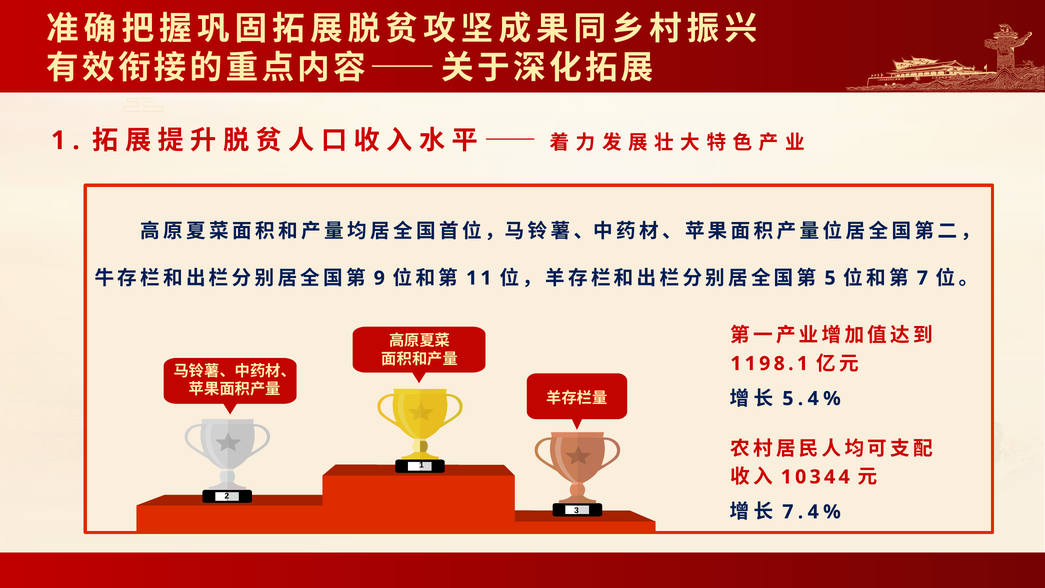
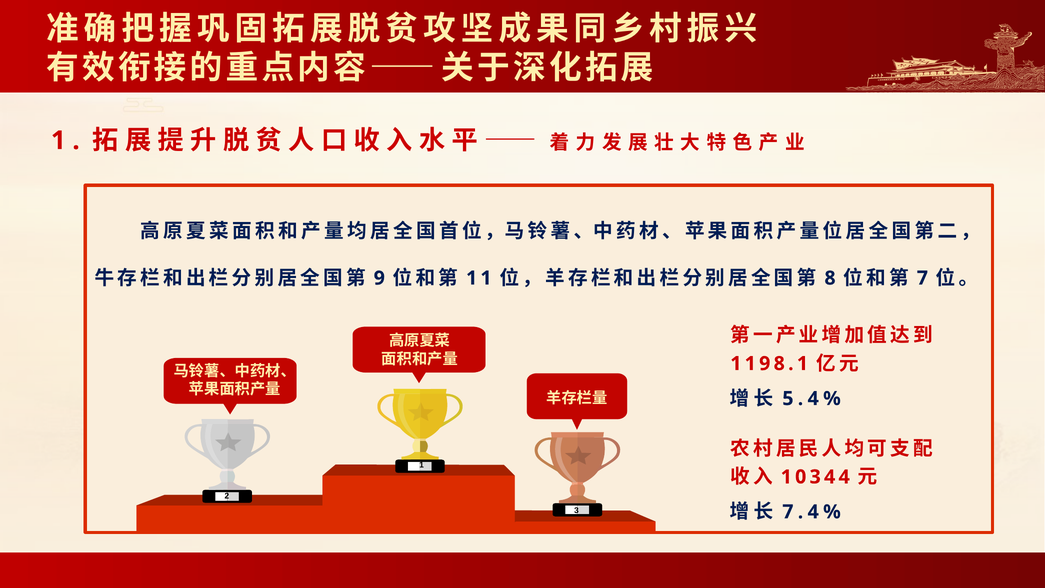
5: 5 -> 8
